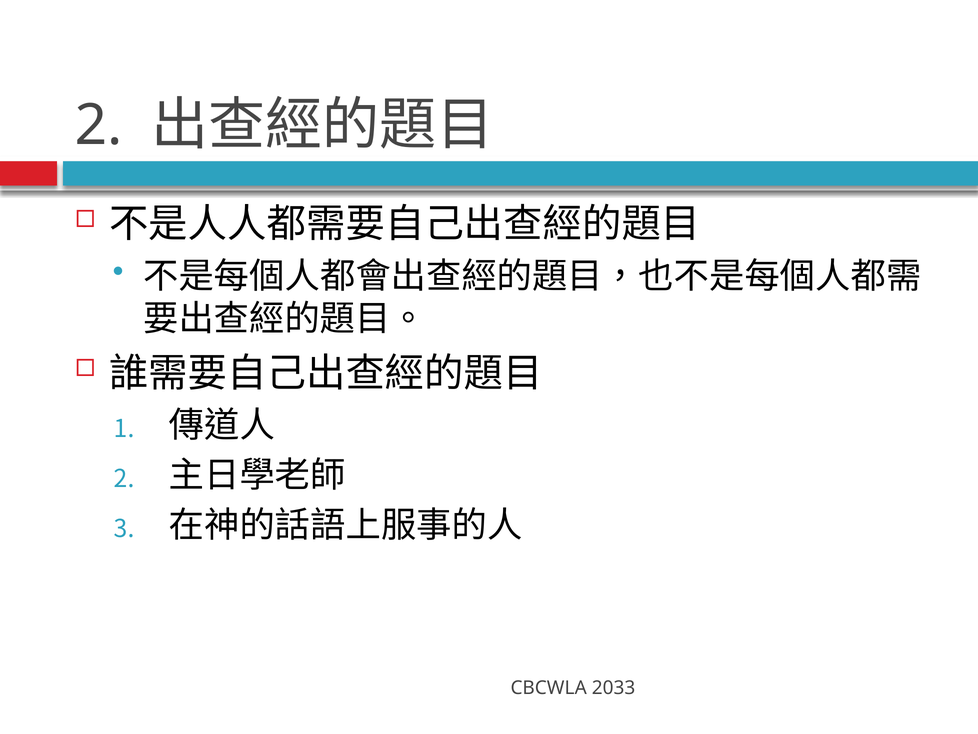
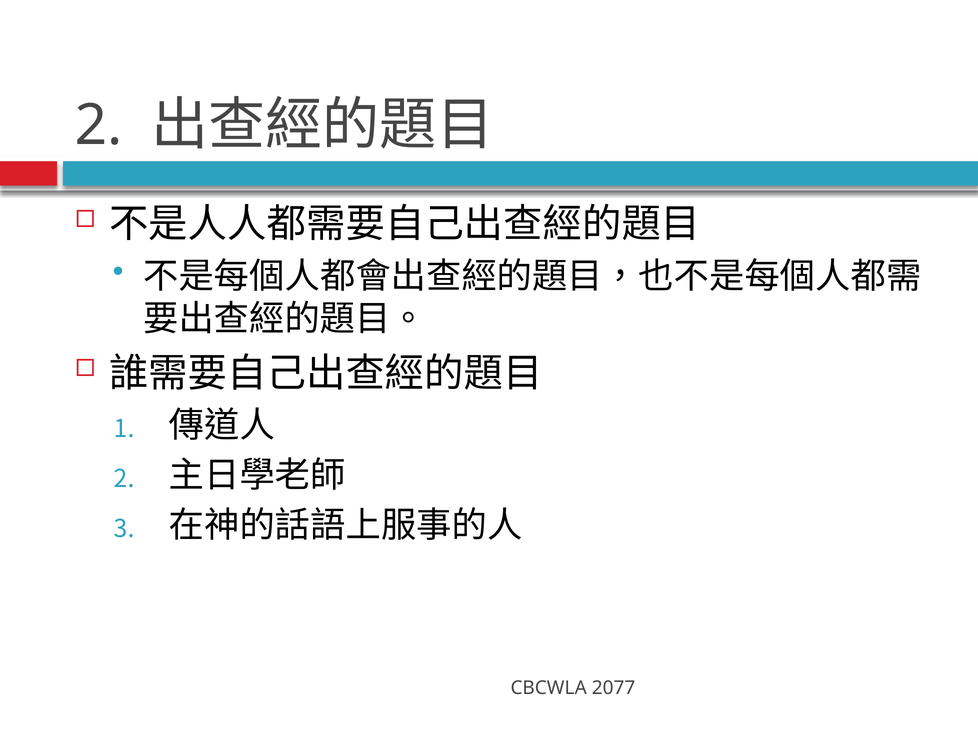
2033: 2033 -> 2077
